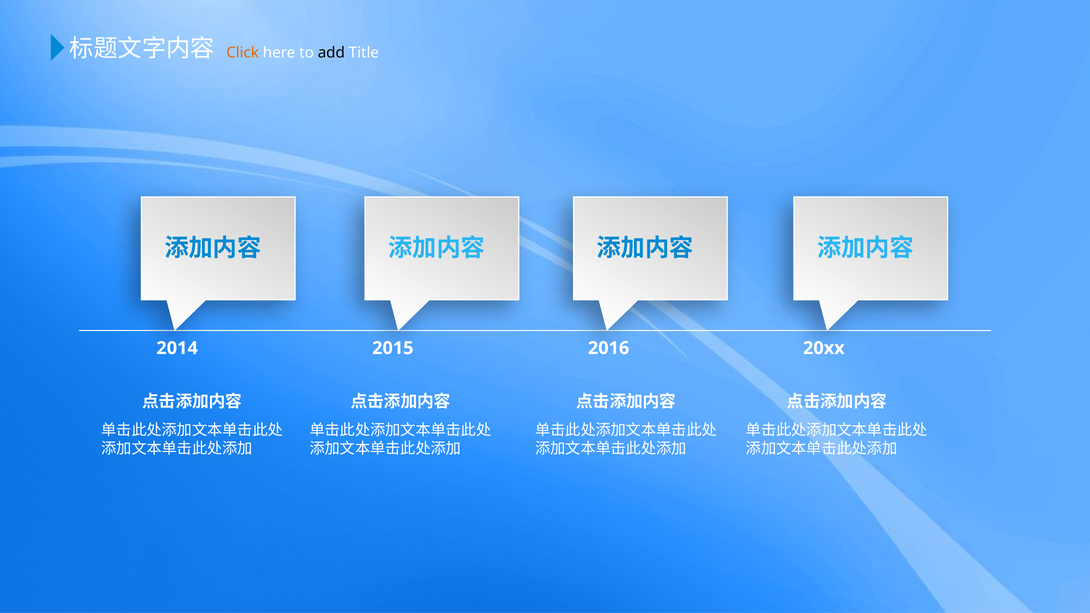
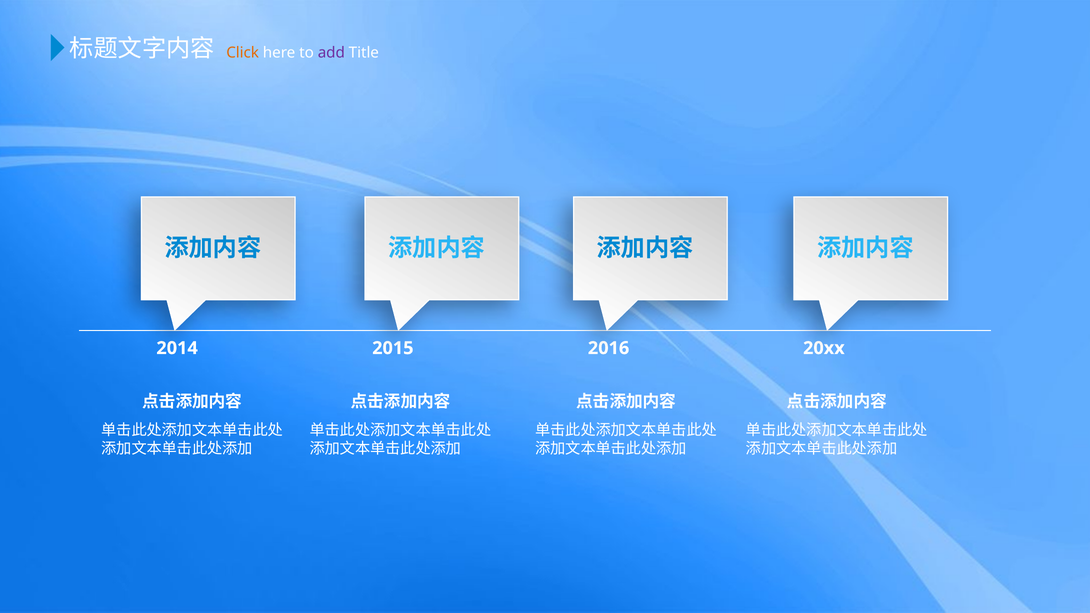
add colour: black -> purple
